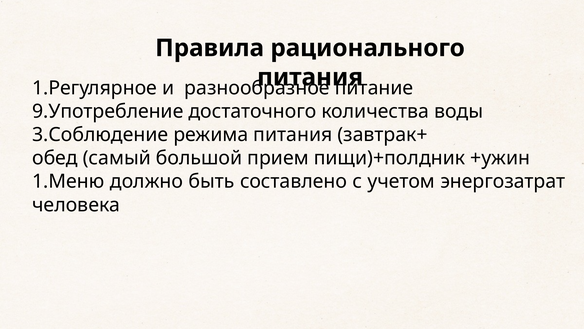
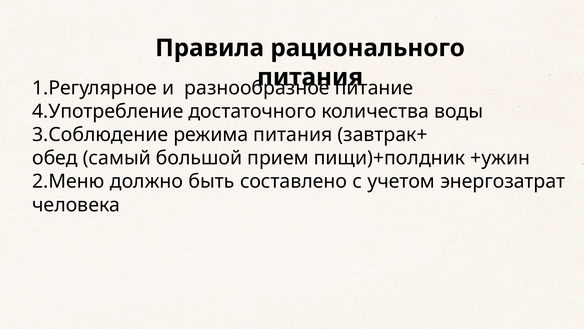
9.Употребление: 9.Употребление -> 4.Употребление
1.Меню: 1.Меню -> 2.Меню
